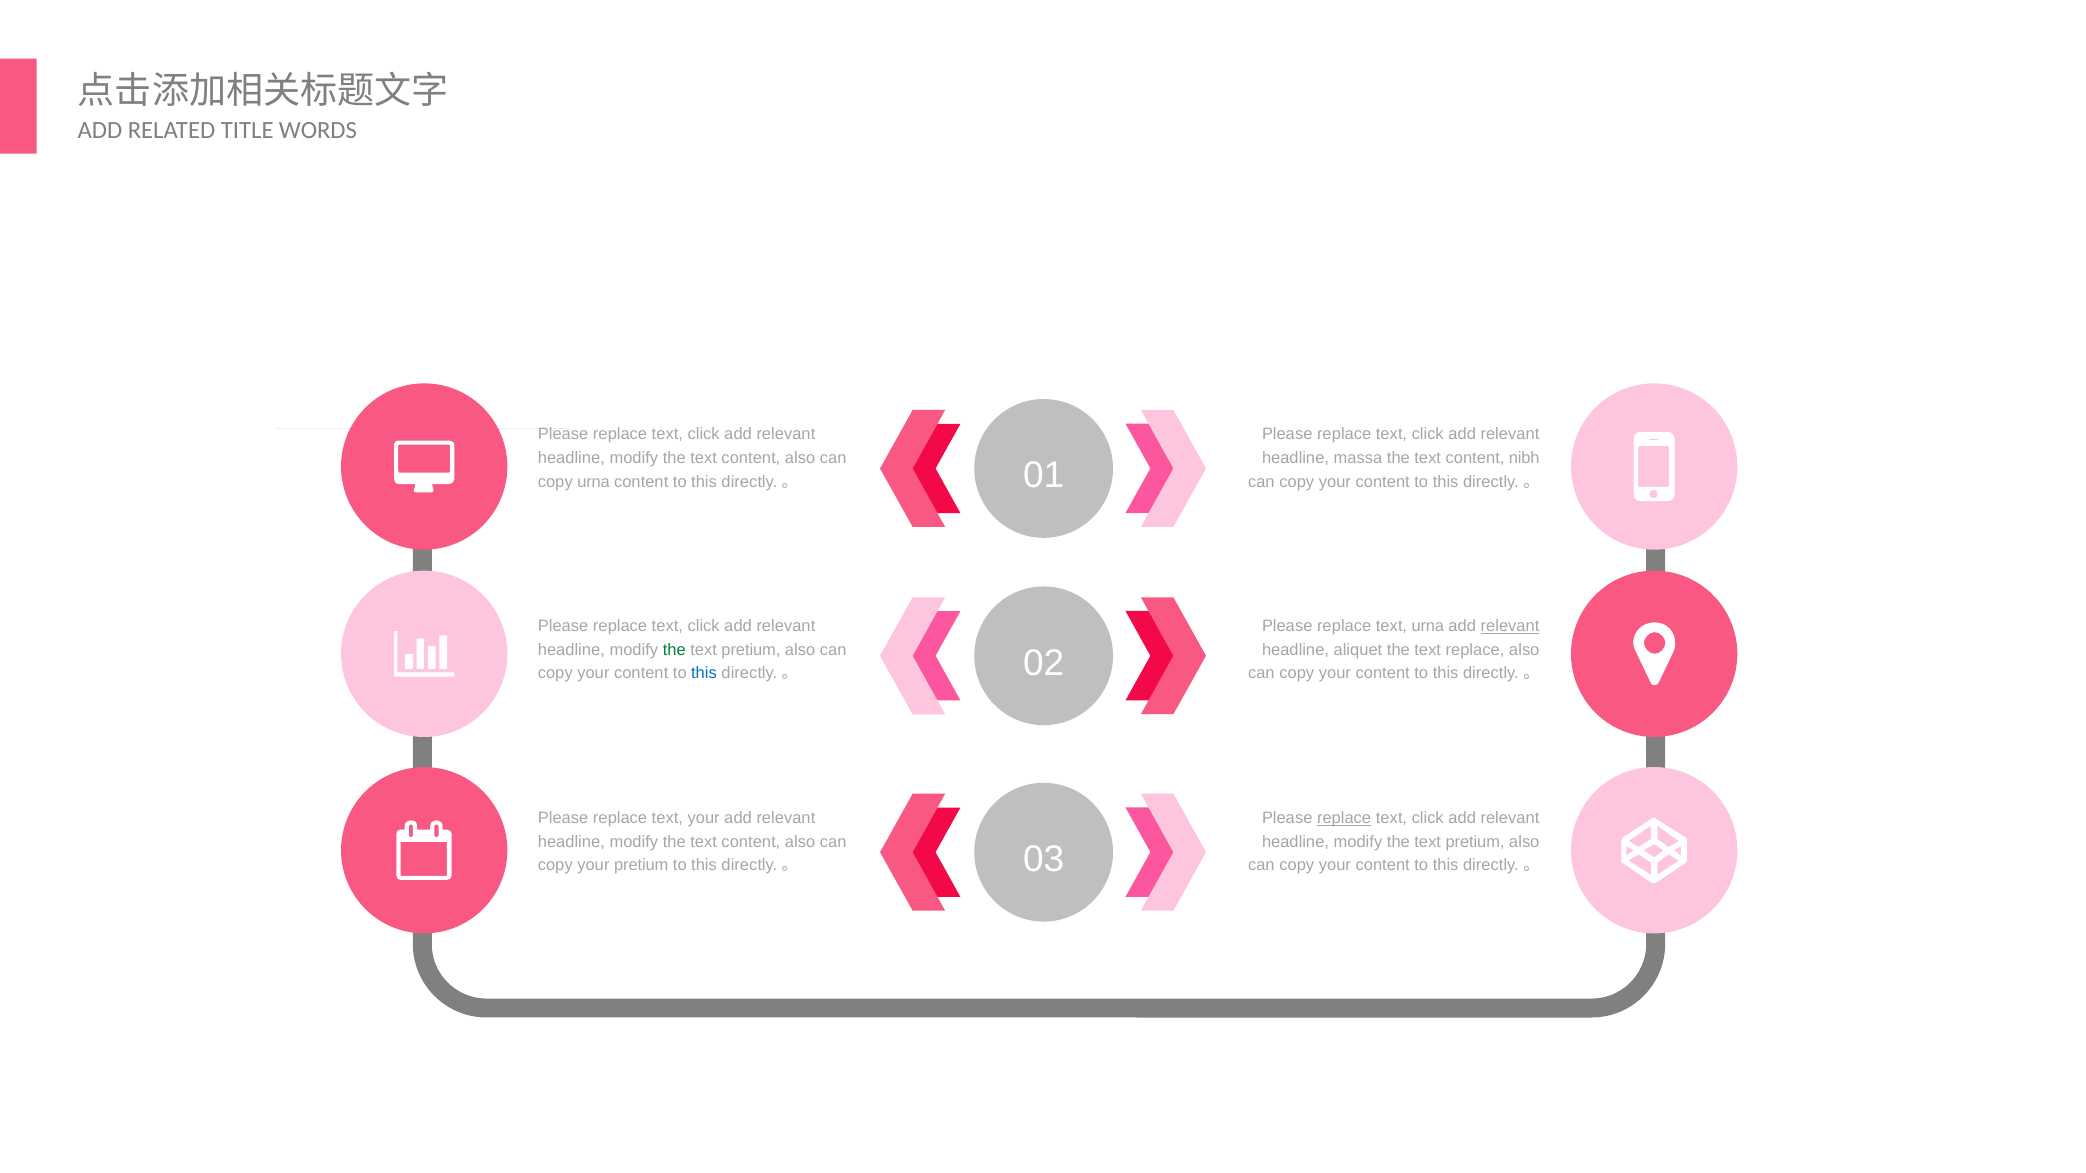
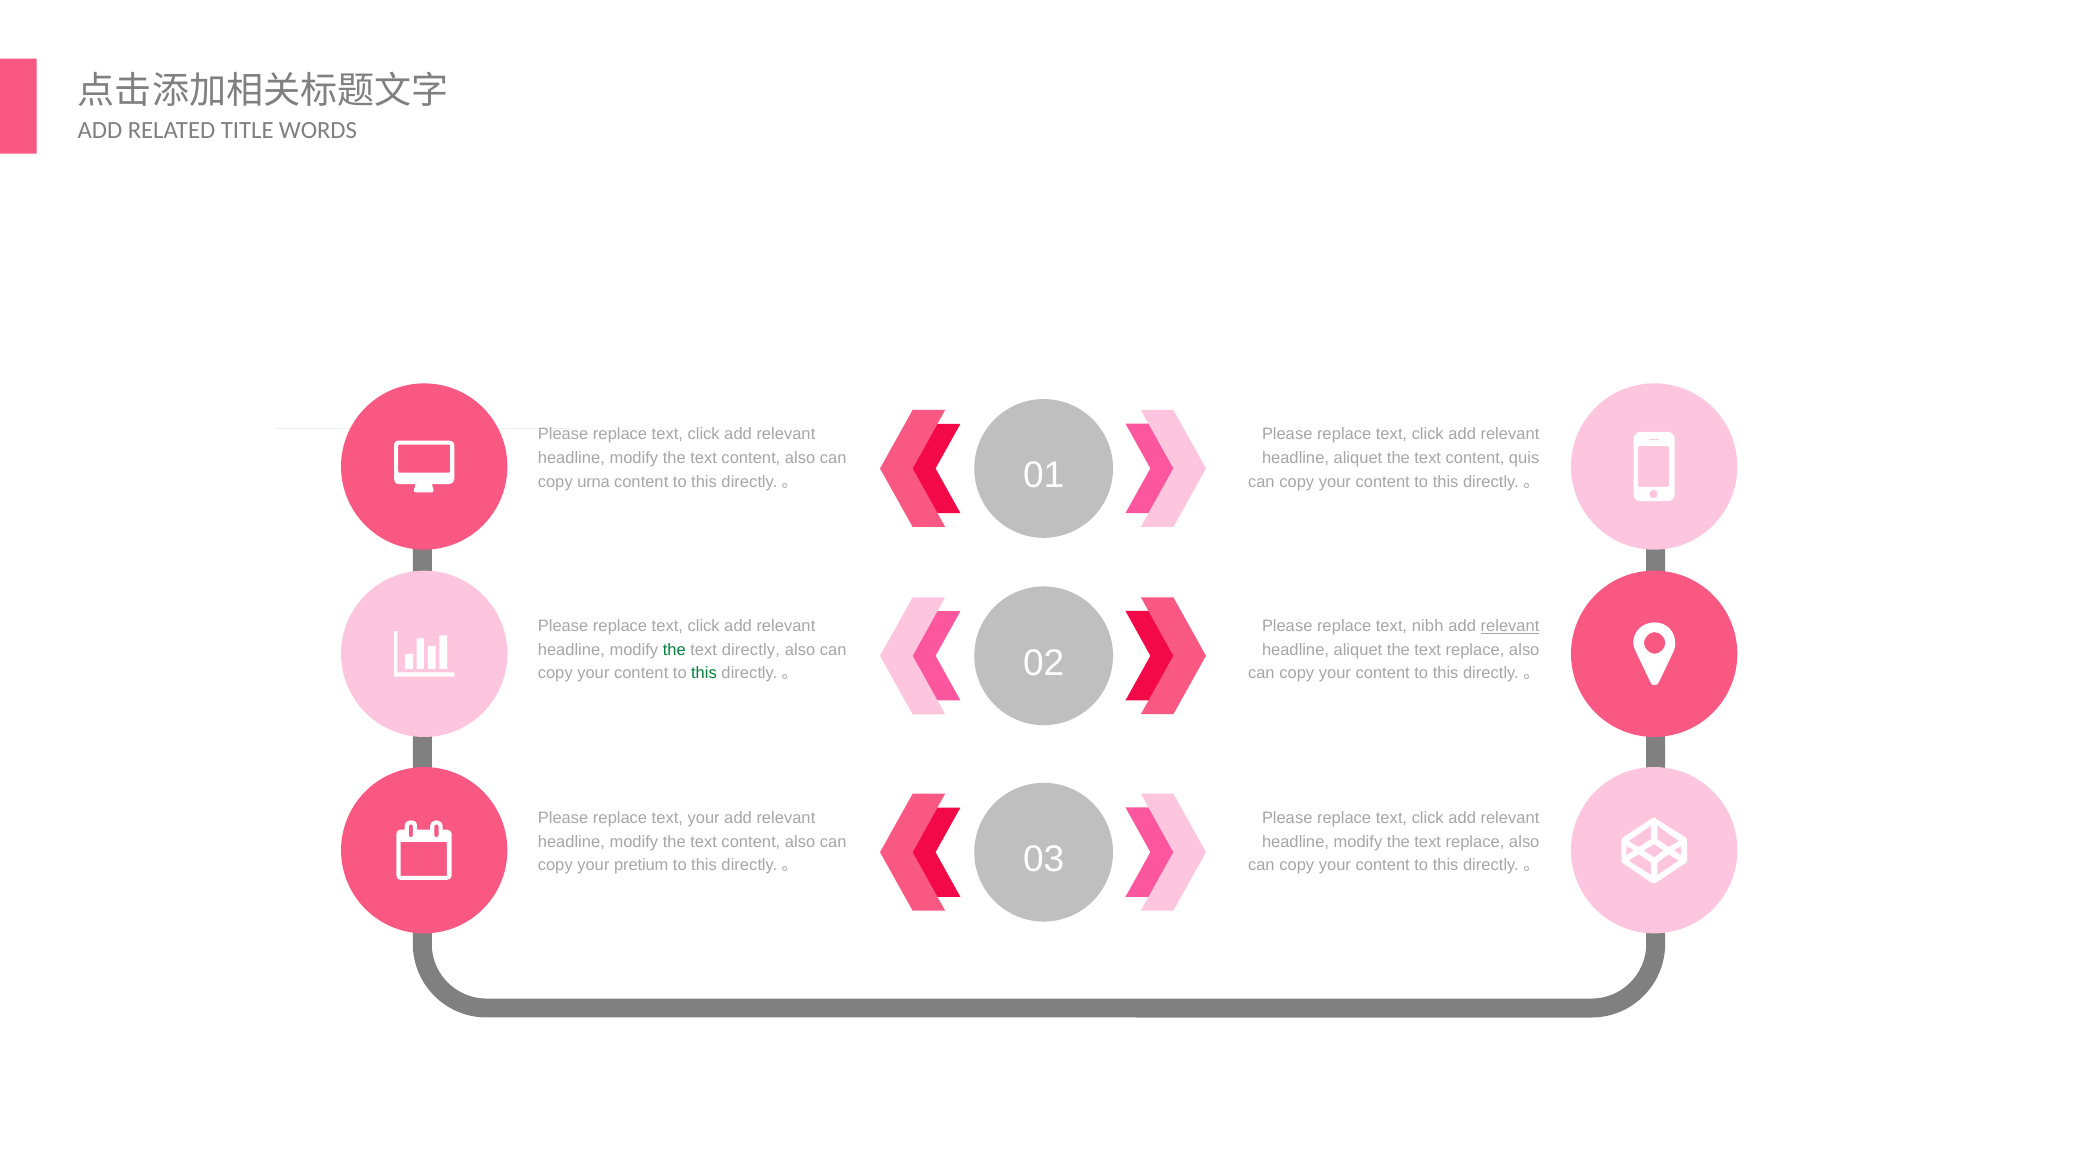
massa at (1358, 458): massa -> aliquet
nibh: nibh -> quis
text urna: urna -> nibh
pretium at (751, 650): pretium -> directly
this at (704, 674) colour: blue -> green
replace at (1344, 818) underline: present -> none
pretium at (1475, 842): pretium -> replace
